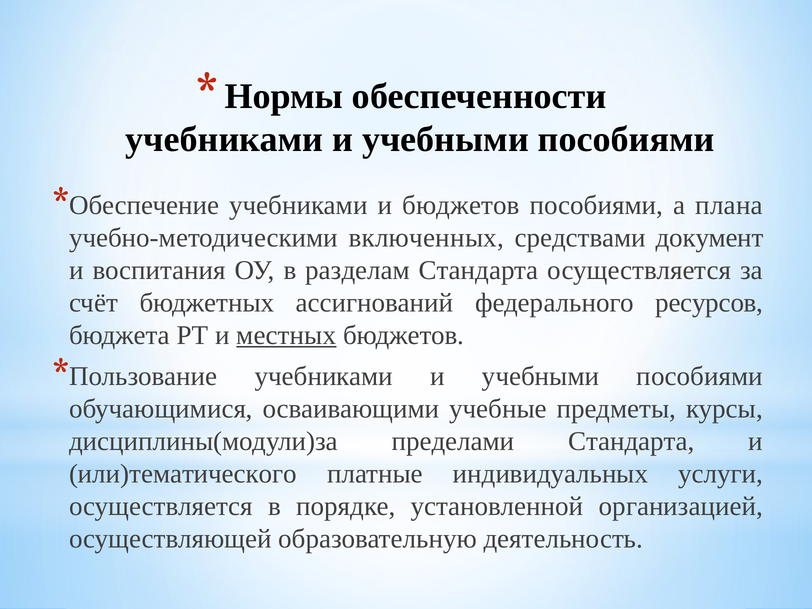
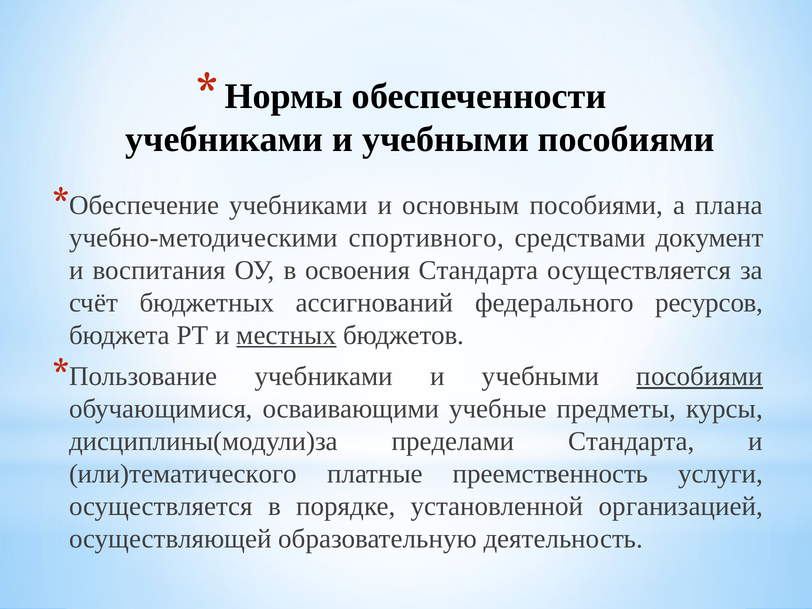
и бюджетов: бюджетов -> основным
включенных: включенных -> спортивного
разделам: разделам -> освоения
пособиями at (700, 376) underline: none -> present
индивидуальных: индивидуальных -> преемственность
